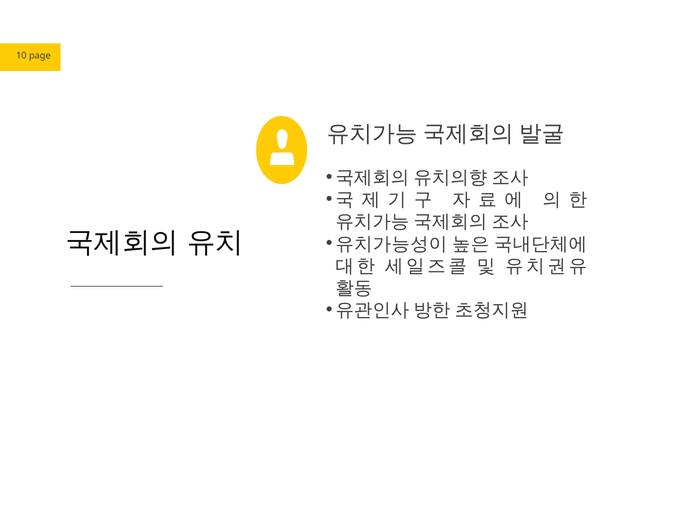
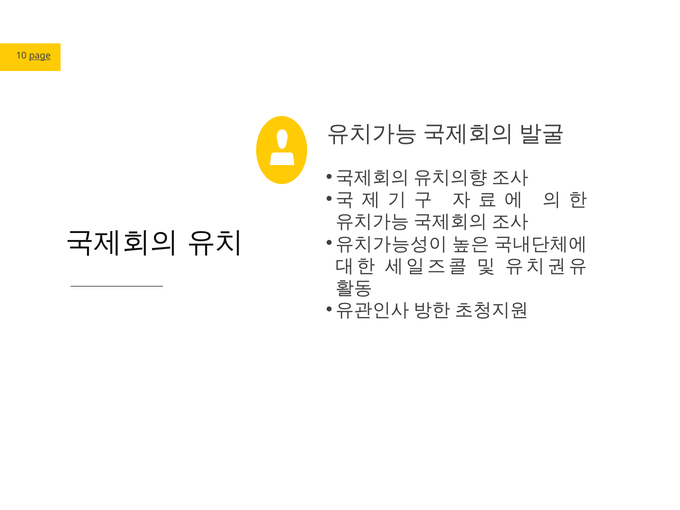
page underline: none -> present
